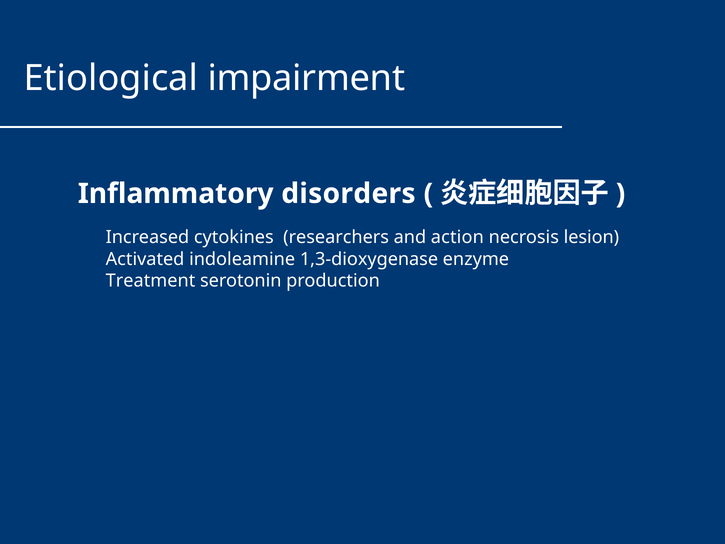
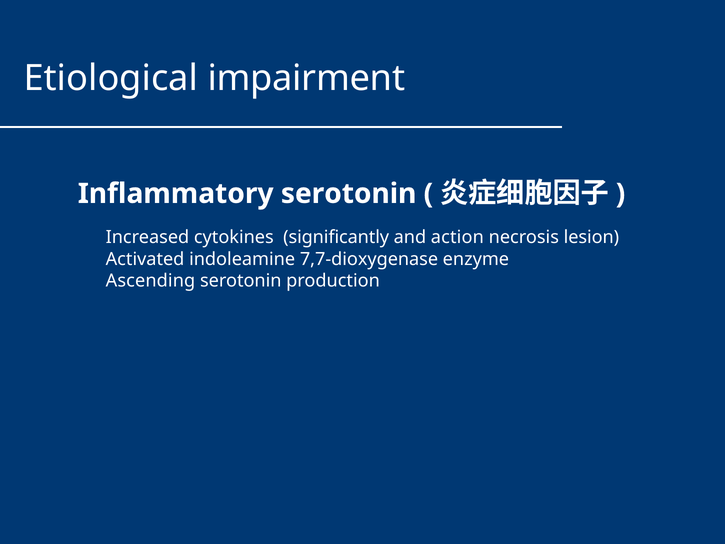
Inflammatory disorders: disorders -> serotonin
researchers: researchers -> significantly
1,3-dioxygenase: 1,3-dioxygenase -> 7,7-dioxygenase
Treatment: Treatment -> Ascending
